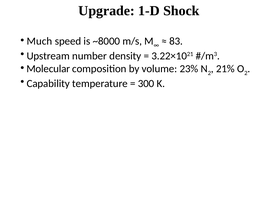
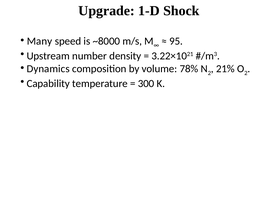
Much: Much -> Many
83: 83 -> 95
Molecular: Molecular -> Dynamics
23%: 23% -> 78%
